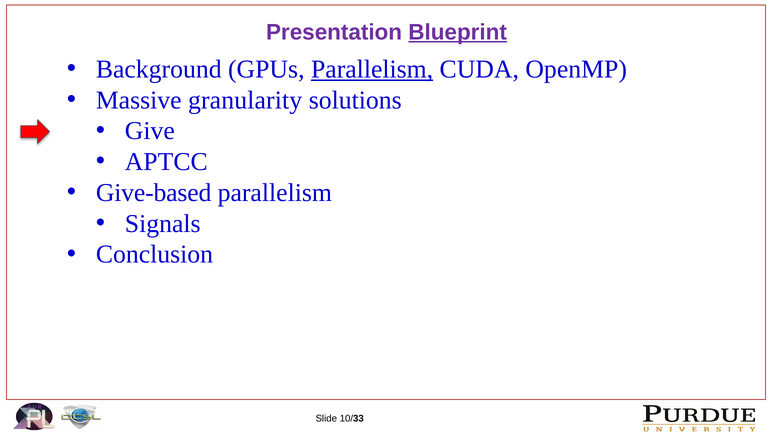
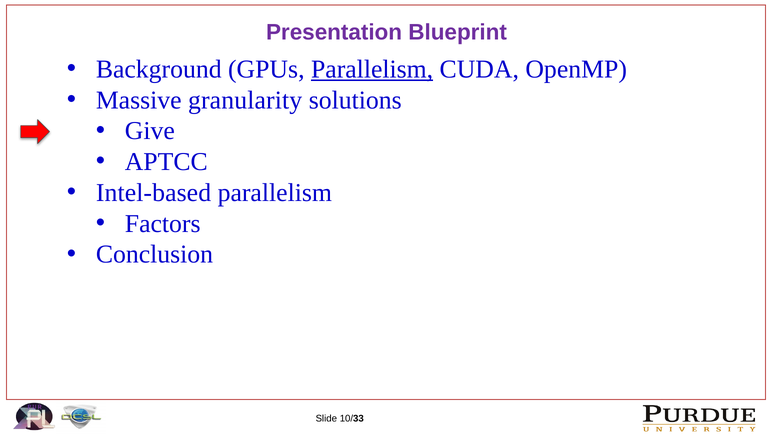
Blueprint underline: present -> none
Give-based: Give-based -> Intel-based
Signals: Signals -> Factors
